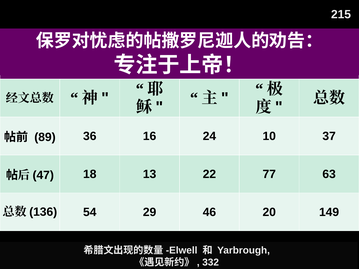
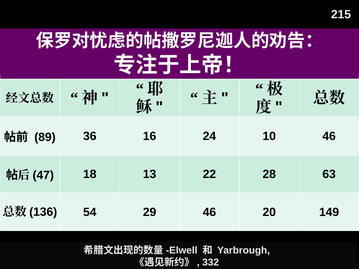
10 37: 37 -> 46
77: 77 -> 28
